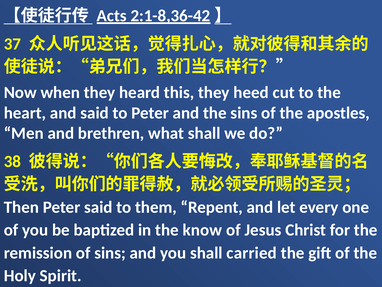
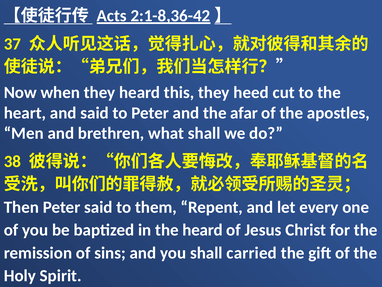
the sins: sins -> afar
the know: know -> heard
